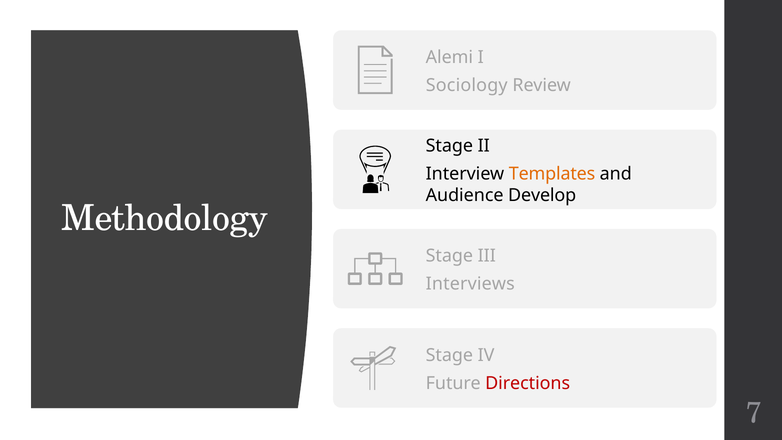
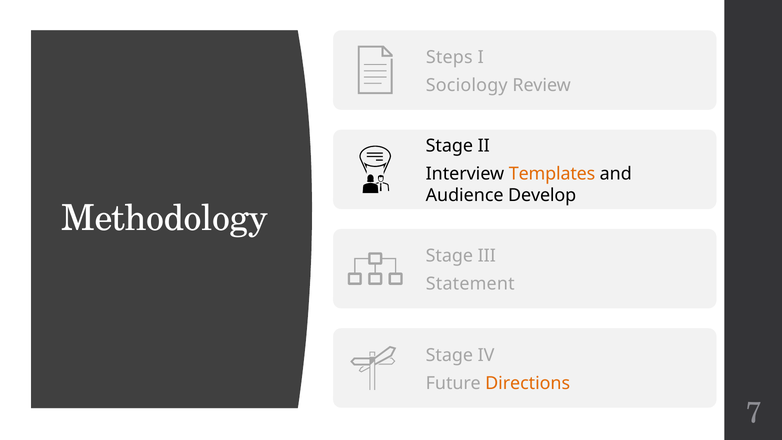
Alemi: Alemi -> Steps
Interviews: Interviews -> Statement
Directions colour: red -> orange
